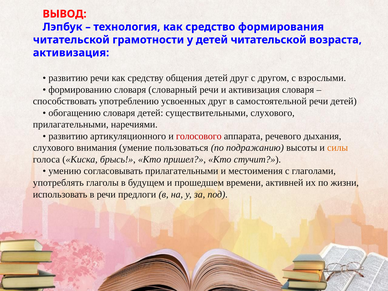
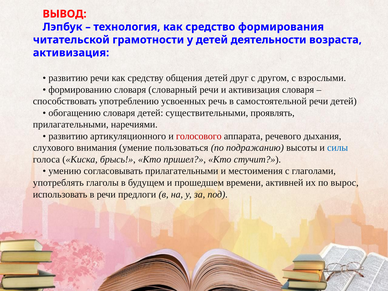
детей читательской: читательской -> деятельности
усвоенных друг: друг -> речь
существительными слухового: слухового -> проявлять
силы colour: orange -> blue
жизни: жизни -> вырос
